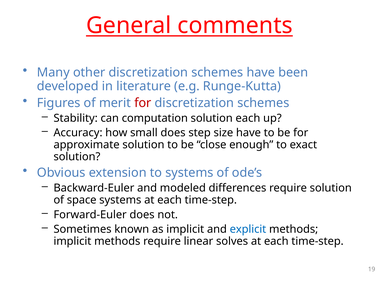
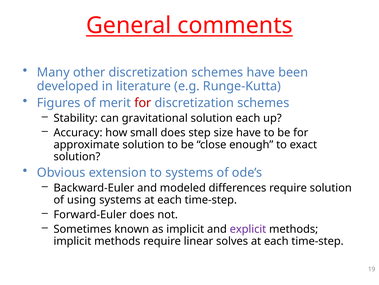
computation: computation -> gravitational
space: space -> using
explicit colour: blue -> purple
